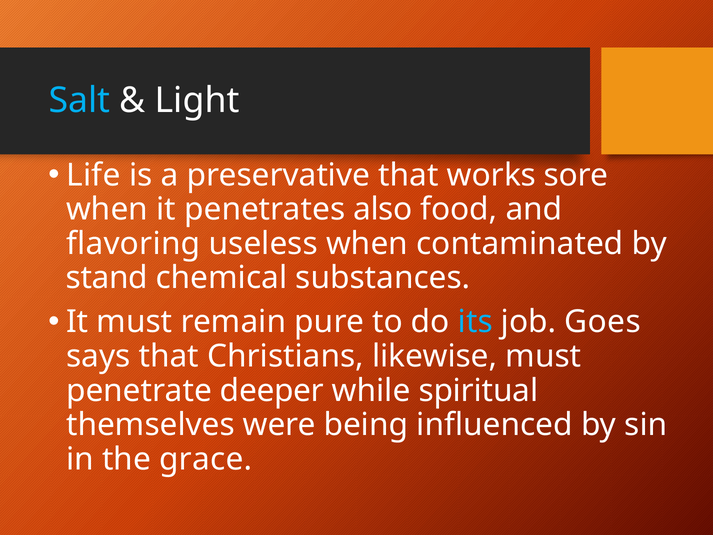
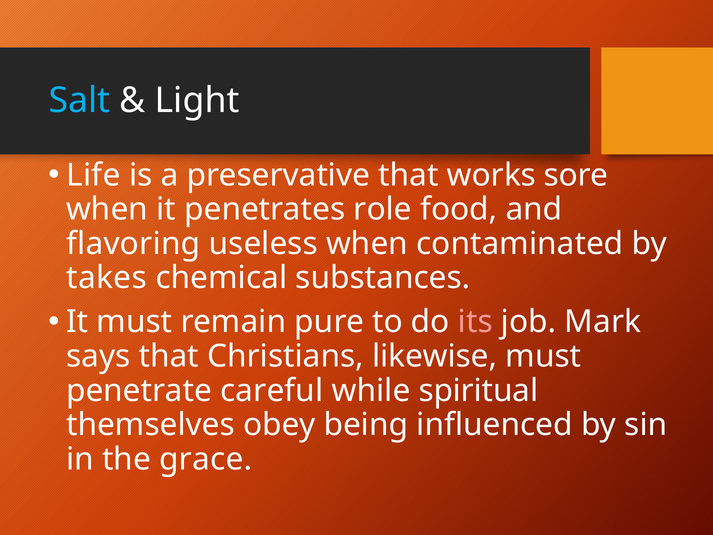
also: also -> role
stand: stand -> takes
its colour: light blue -> pink
Goes: Goes -> Mark
deeper: deeper -> careful
were: were -> obey
